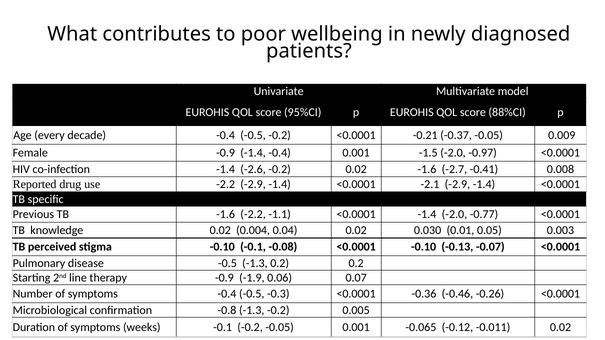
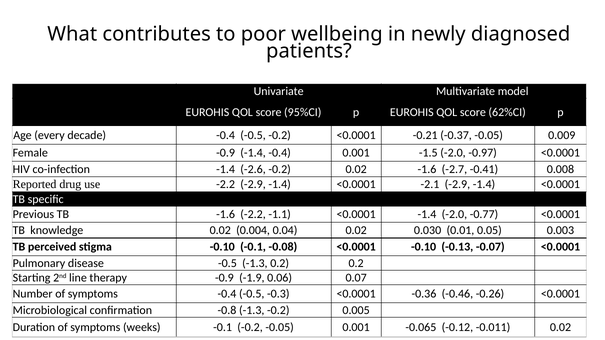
88%CI: 88%CI -> 62%CI
